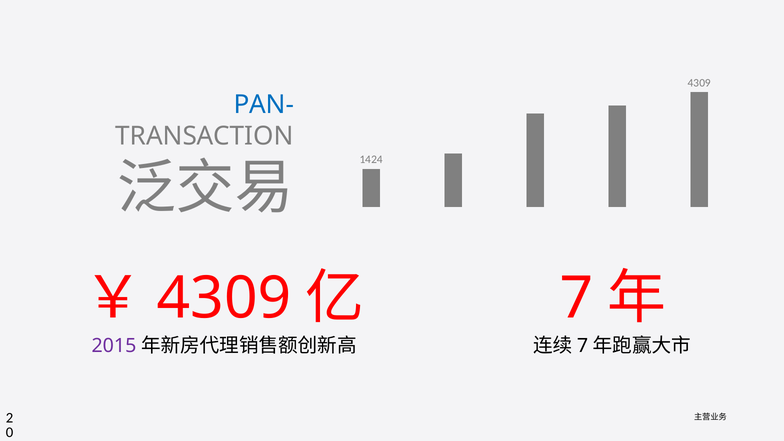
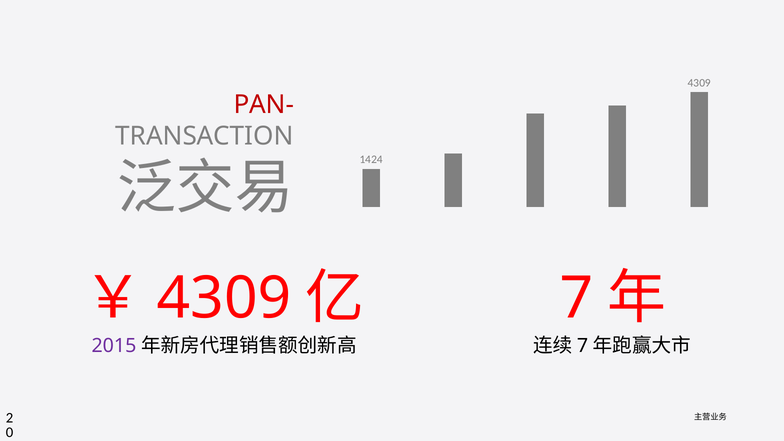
PAN- colour: blue -> red
